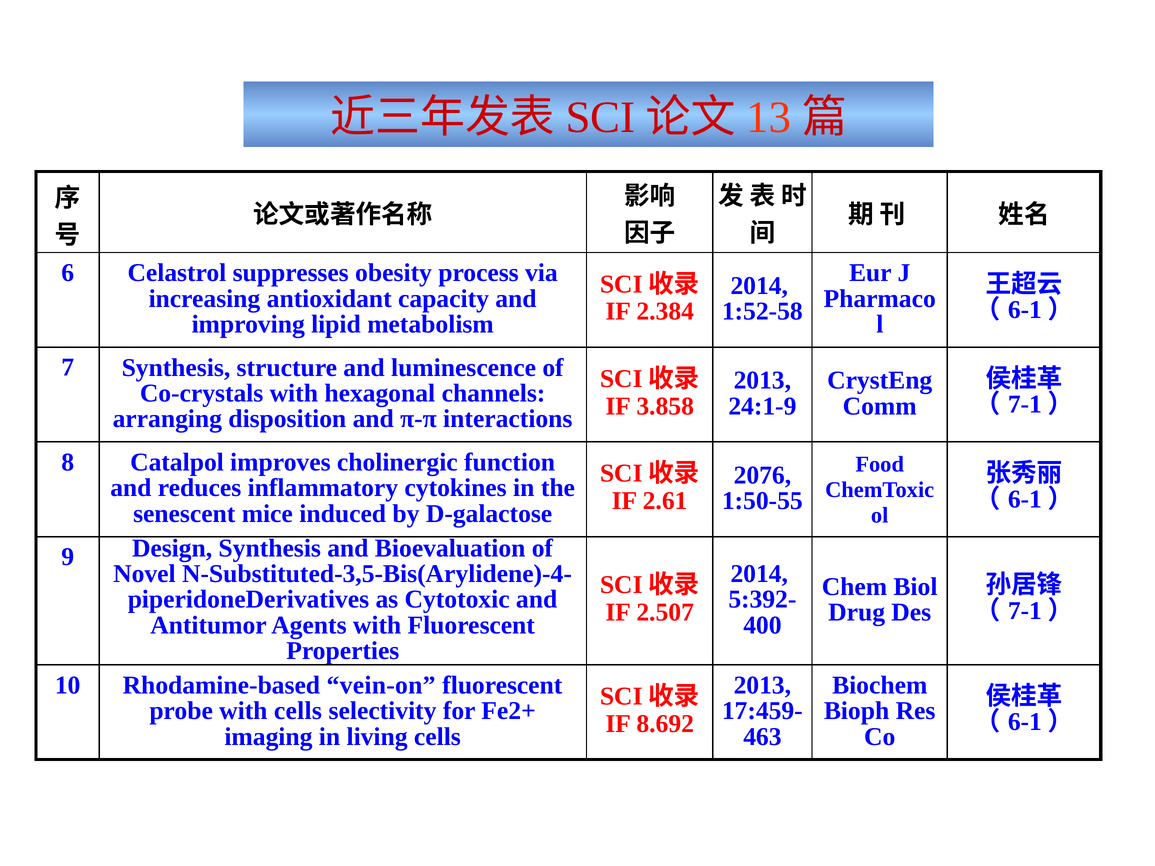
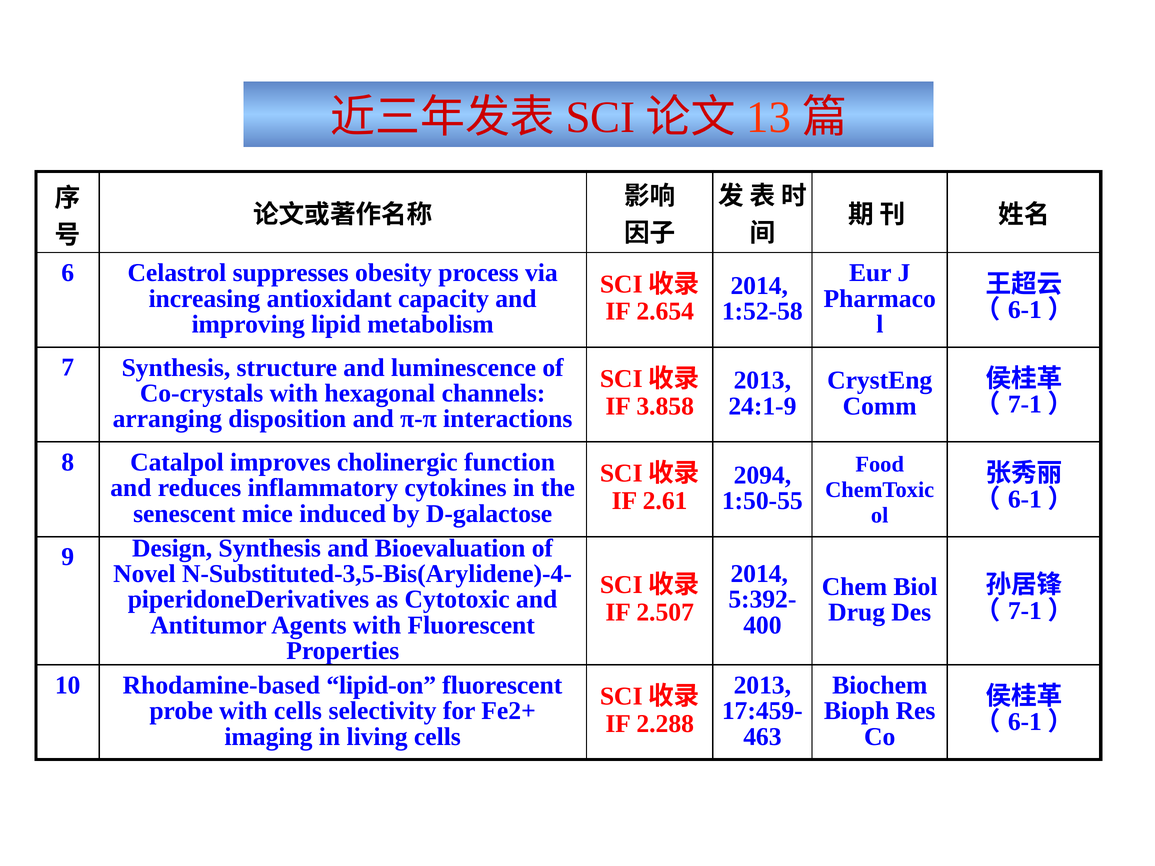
2.384: 2.384 -> 2.654
2076: 2076 -> 2094
vein-on: vein-on -> lipid-on
8.692: 8.692 -> 2.288
